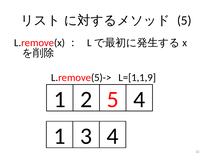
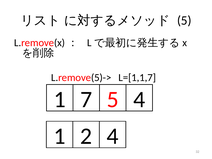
L=[1,1,9: L=[1,1,9 -> L=[1,1,7
2: 2 -> 7
3: 3 -> 2
